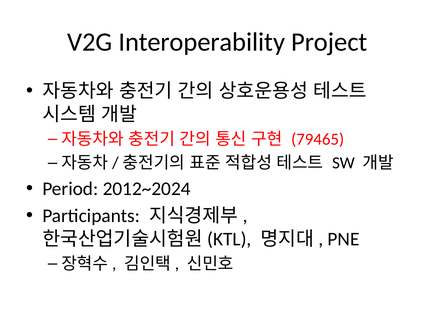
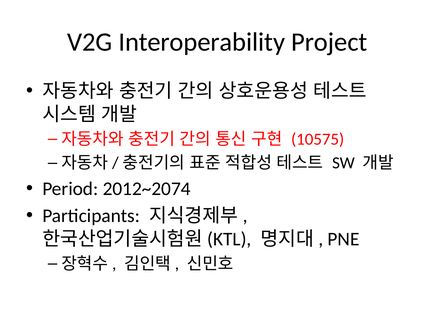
79465: 79465 -> 10575
2012~2024: 2012~2024 -> 2012~2074
